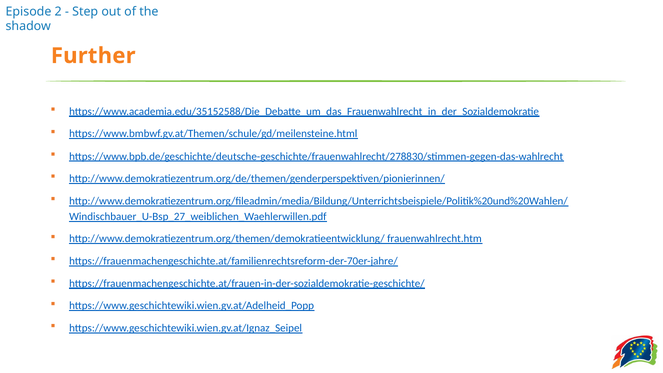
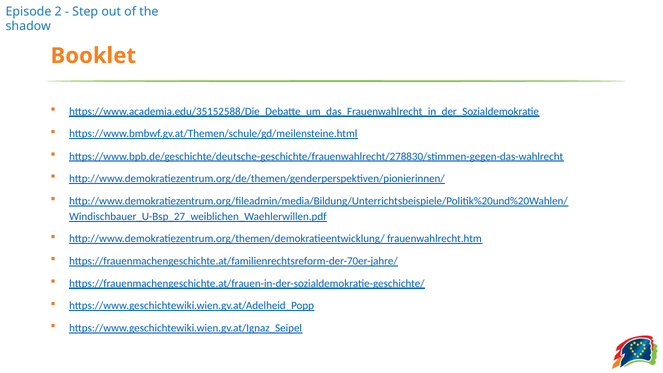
Further: Further -> Booklet
